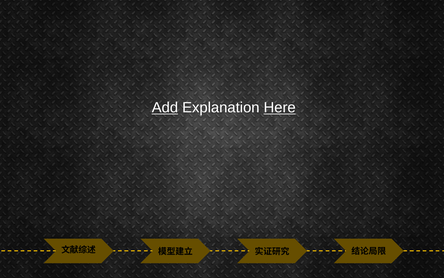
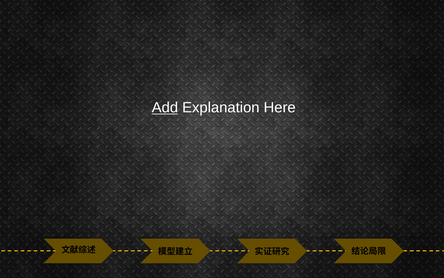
Here underline: present -> none
